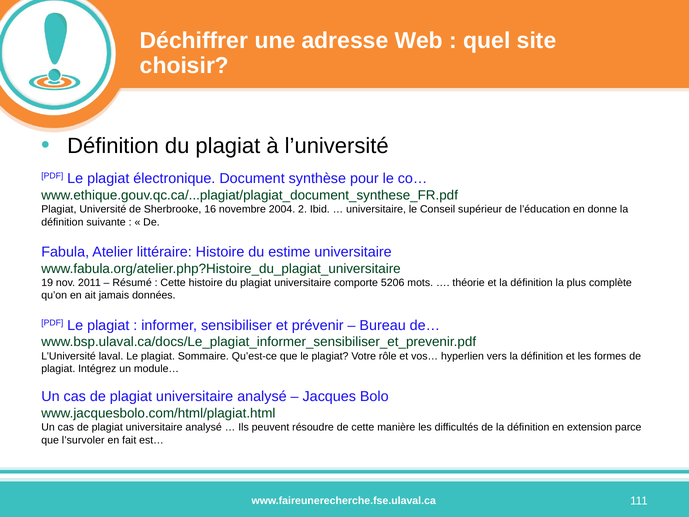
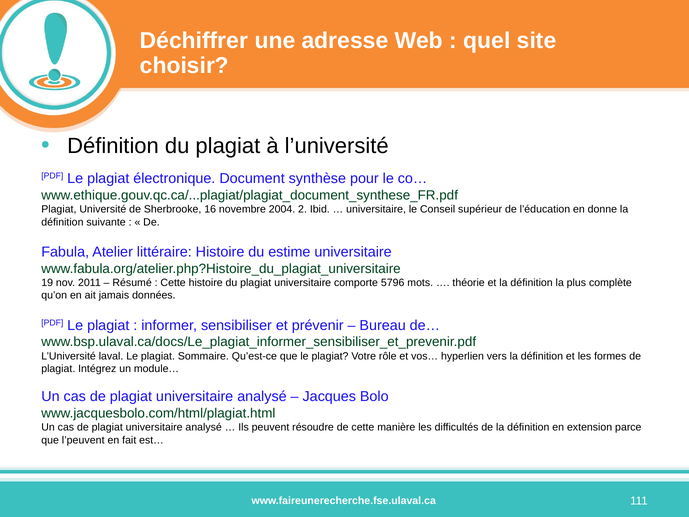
5206: 5206 -> 5796
l’survoler: l’survoler -> l’peuvent
